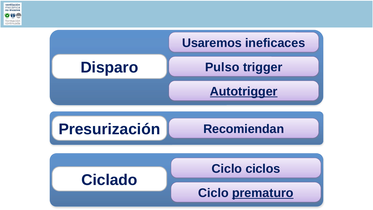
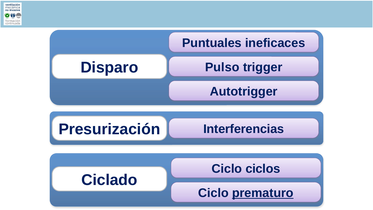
Usaremos: Usaremos -> Puntuales
Autotrigger underline: present -> none
Recomiendan: Recomiendan -> Interferencias
